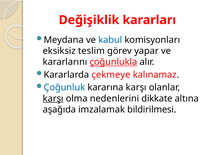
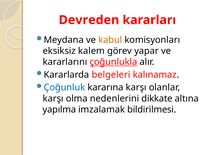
Değişiklik: Değişiklik -> Devreden
kabul colour: blue -> orange
teslim: teslim -> kalem
çekmeye: çekmeye -> belgeleri
karşı at (53, 99) underline: present -> none
aşağıda: aşağıda -> yapılma
